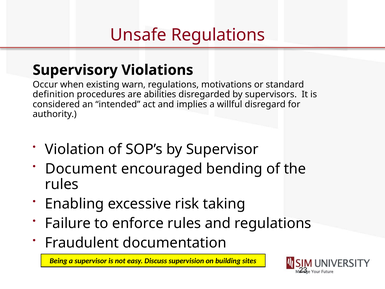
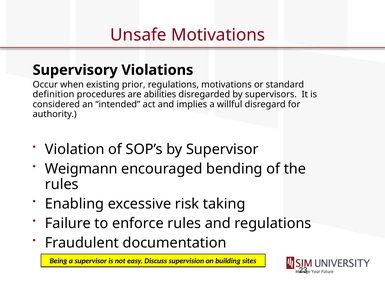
Unsafe Regulations: Regulations -> Motivations
warn: warn -> prior
Document: Document -> Weigmann
